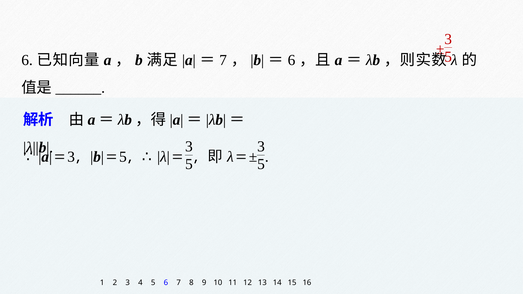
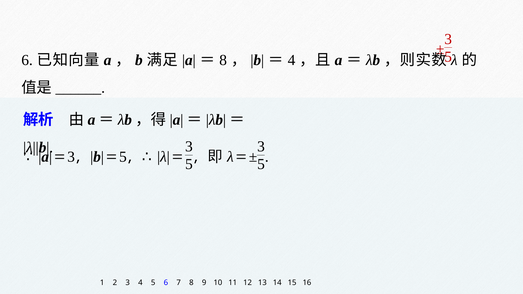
7 at (223, 60): 7 -> 8
6 at (292, 60): 6 -> 4
